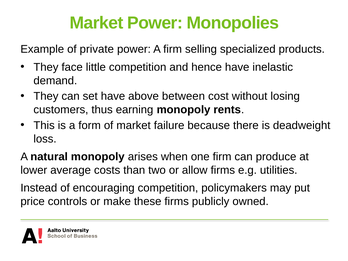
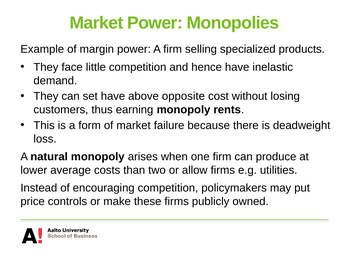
private: private -> margin
between: between -> opposite
